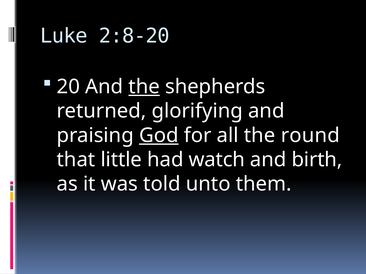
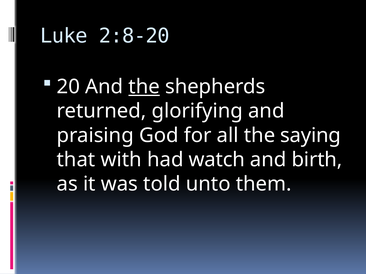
God underline: present -> none
round: round -> saying
little: little -> with
